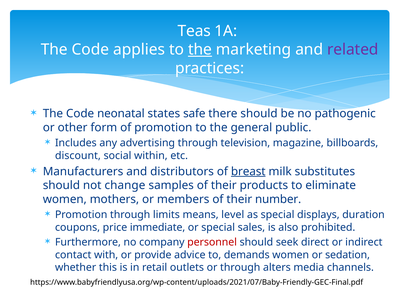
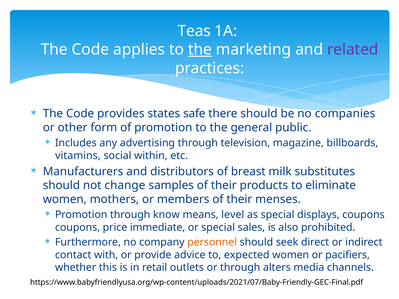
neonatal: neonatal -> provides
pathogenic: pathogenic -> companies
discount: discount -> vitamins
breast underline: present -> none
number: number -> menses
limits: limits -> know
displays duration: duration -> coupons
personnel colour: red -> orange
demands: demands -> expected
sedation: sedation -> pacifiers
